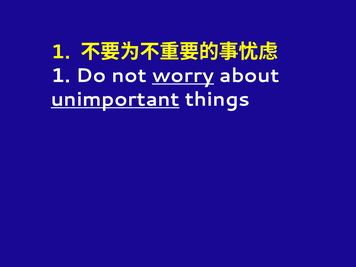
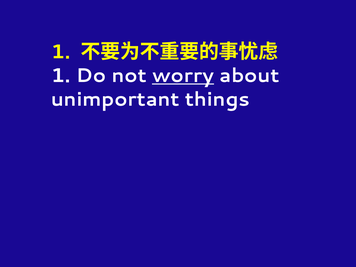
unimportant underline: present -> none
